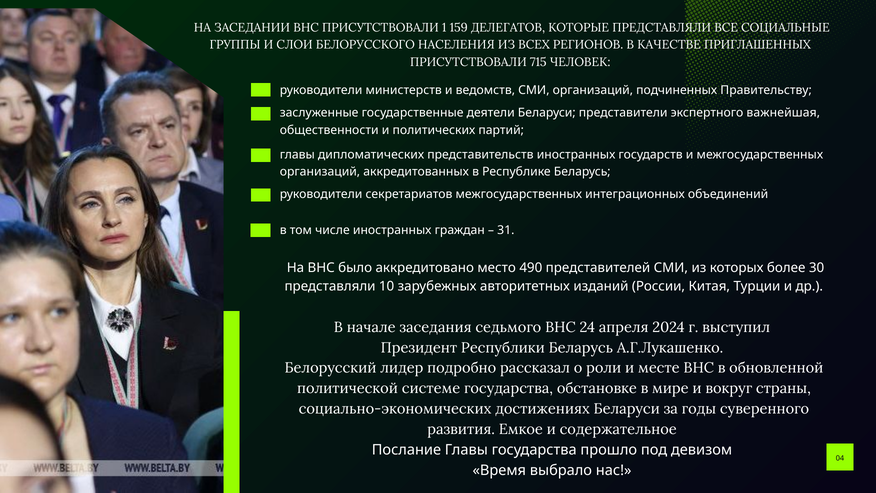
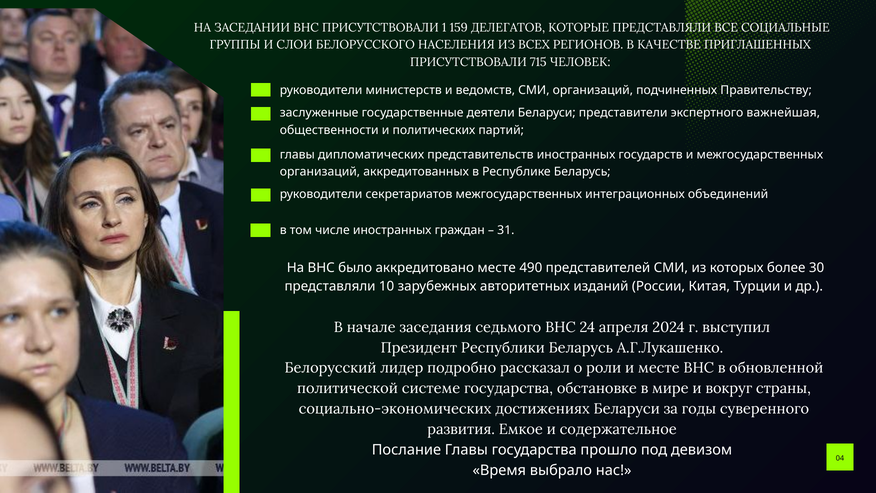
аккредитовано место: место -> месте
